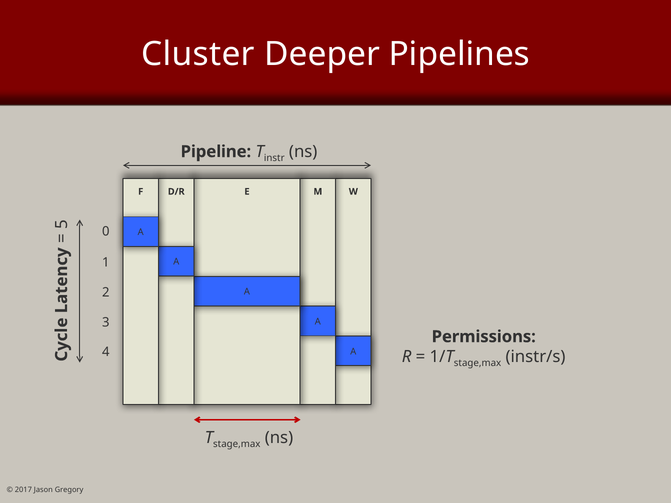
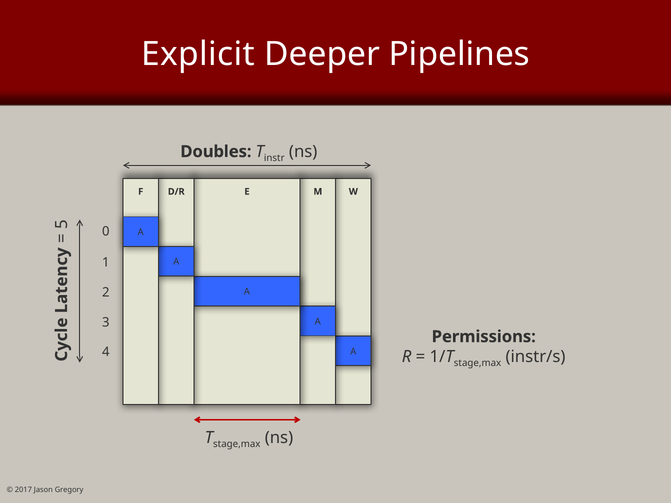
Cluster: Cluster -> Explicit
Pipeline: Pipeline -> Doubles
